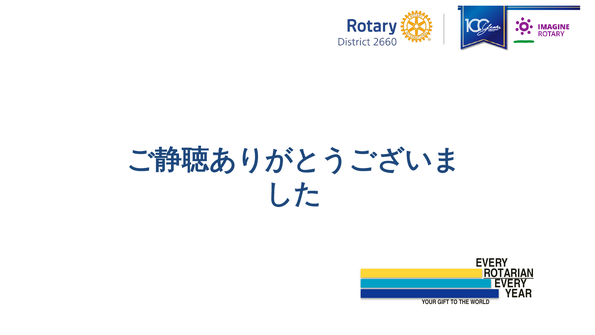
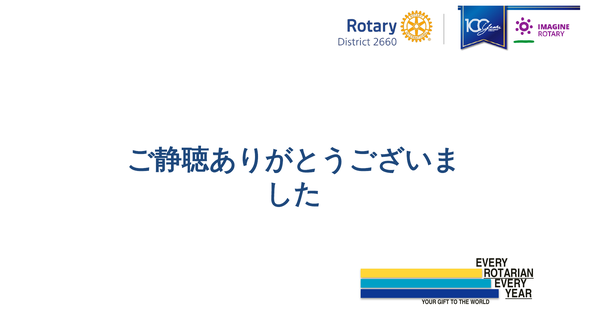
YEAR underline: none -> present
